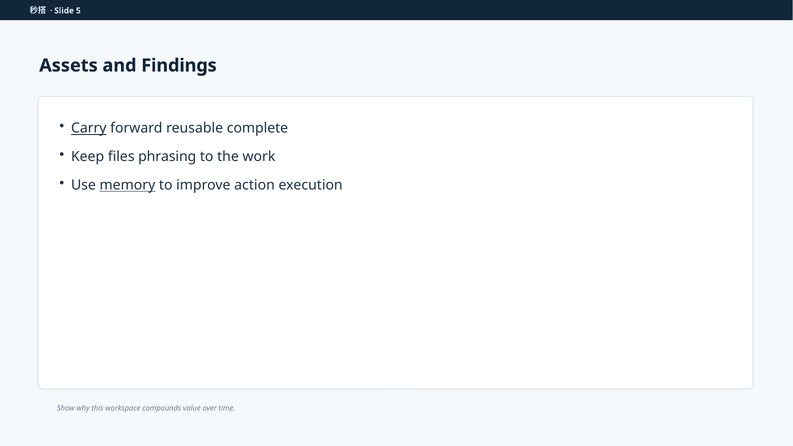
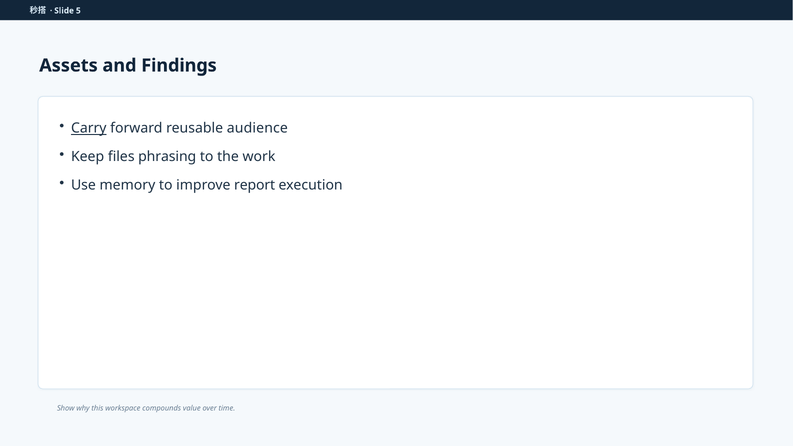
complete: complete -> audience
memory underline: present -> none
action: action -> report
